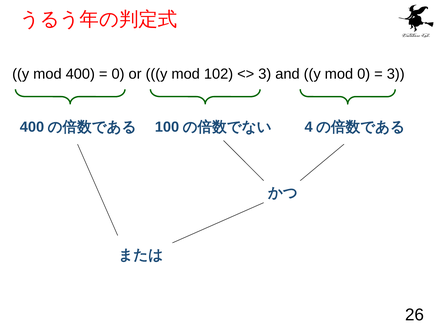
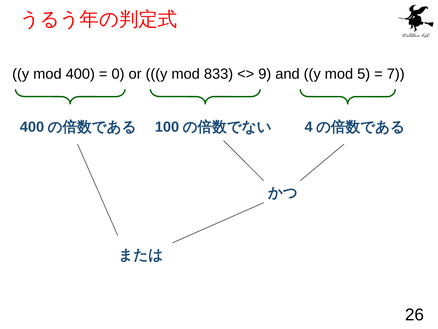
102: 102 -> 833
3 at (265, 74): 3 -> 9
mod 0: 0 -> 5
3 at (396, 74): 3 -> 7
